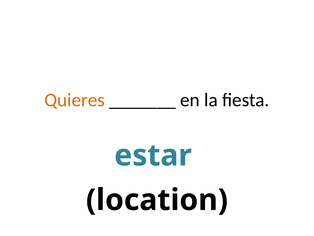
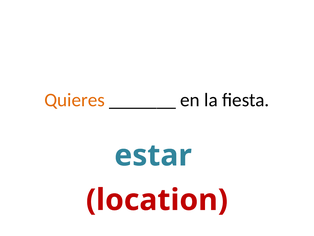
location colour: black -> red
